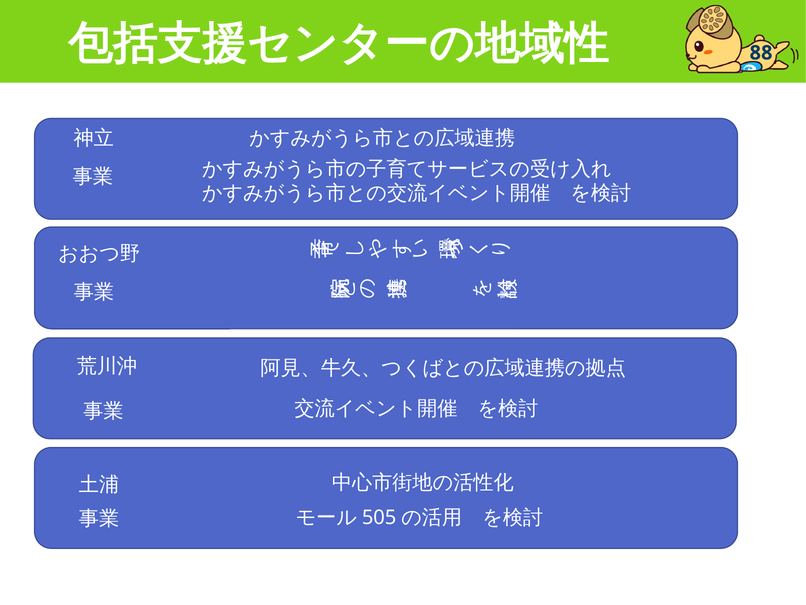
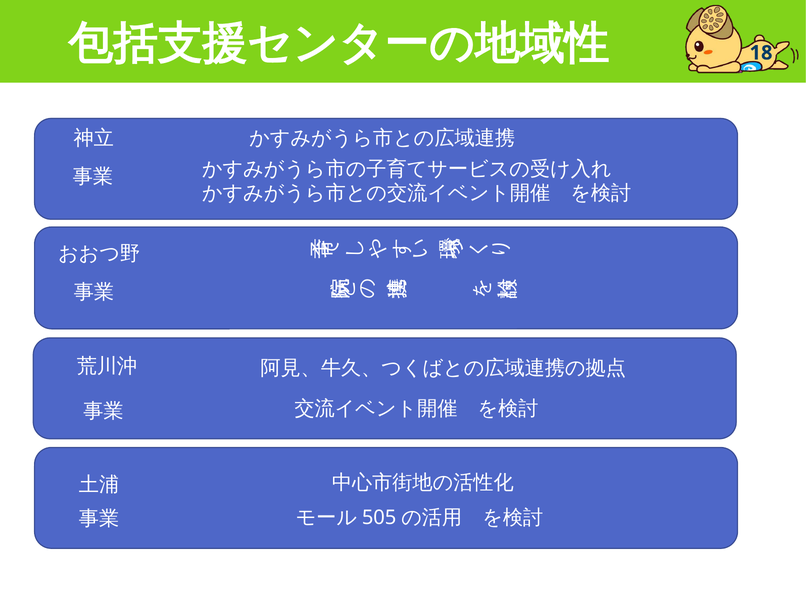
88: 88 -> 18
